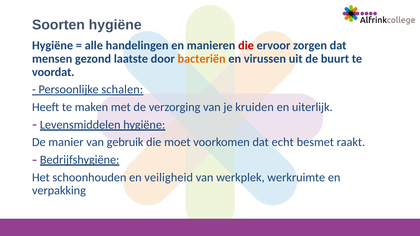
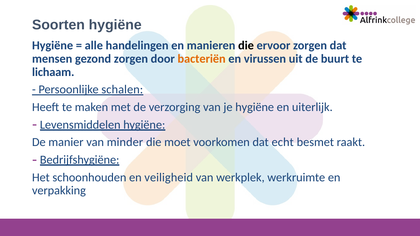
die at (246, 46) colour: red -> black
gezond laatste: laatste -> zorgen
voordat: voordat -> lichaam
je kruiden: kruiden -> hygiëne
gebruik: gebruik -> minder
